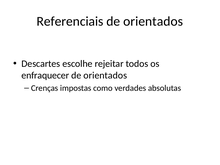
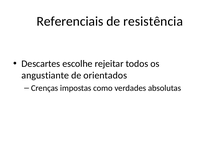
orientados at (153, 21): orientados -> resistência
enfraquecer: enfraquecer -> angustiante
